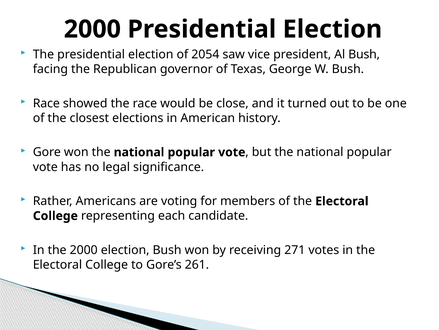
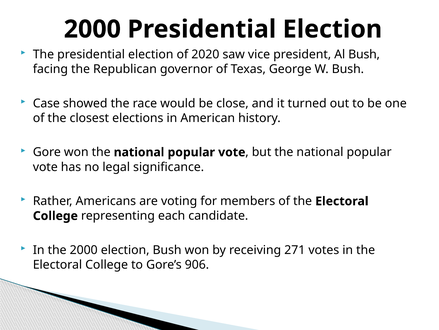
2054: 2054 -> 2020
Race at (46, 103): Race -> Case
261: 261 -> 906
